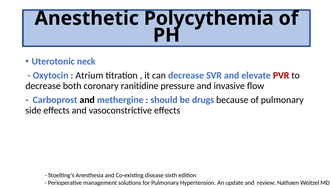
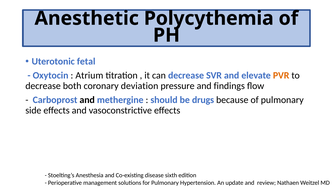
neck: neck -> fetal
PVR colour: red -> orange
ranitidine: ranitidine -> deviation
invasive: invasive -> findings
